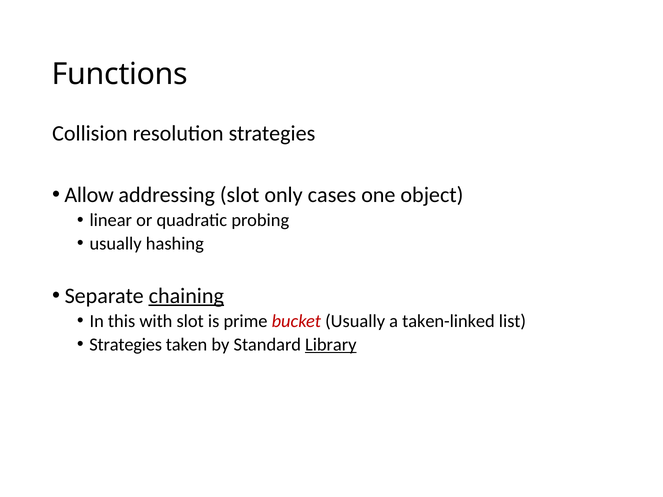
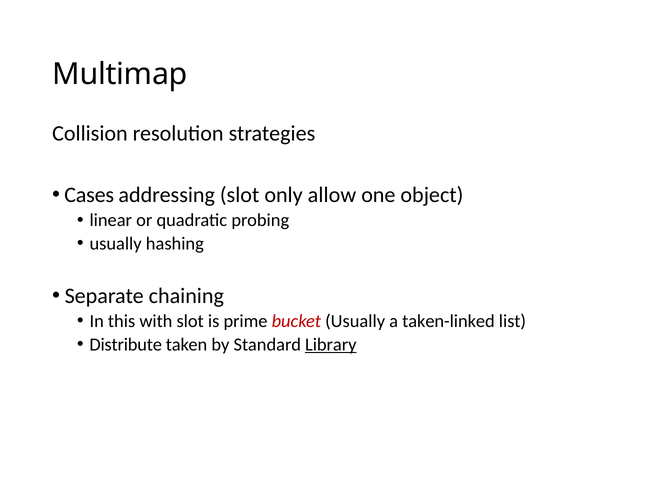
Functions: Functions -> Multimap
Allow: Allow -> Cases
cases: cases -> allow
chaining underline: present -> none
Strategies at (126, 345): Strategies -> Distribute
